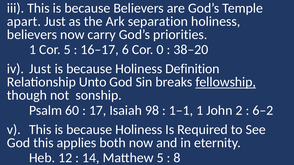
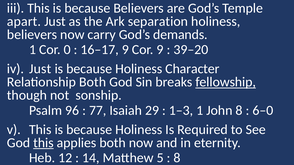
priorities: priorities -> demands
Cor 5: 5 -> 0
16–17 6: 6 -> 9
Cor 0: 0 -> 9
38–20: 38–20 -> 39–20
Definition: Definition -> Character
Relationship Unto: Unto -> Both
60: 60 -> 96
17: 17 -> 77
98: 98 -> 29
1–1: 1–1 -> 1–3
John 2: 2 -> 8
6–2: 6–2 -> 6–0
this at (43, 143) underline: none -> present
